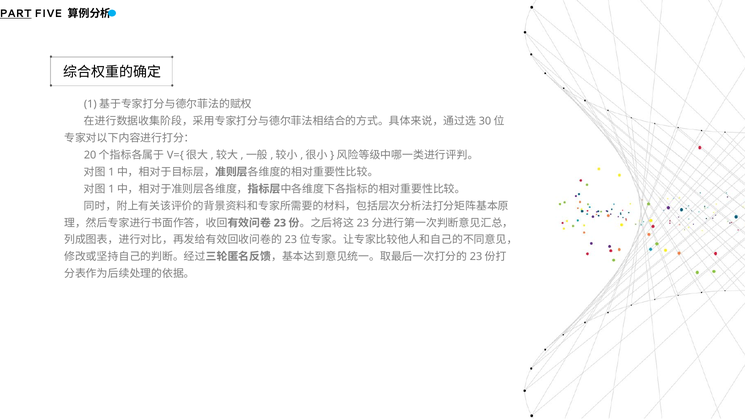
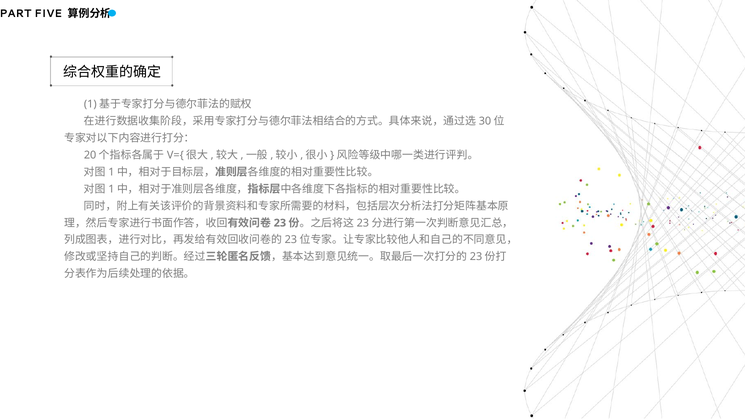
PART underline: present -> none
